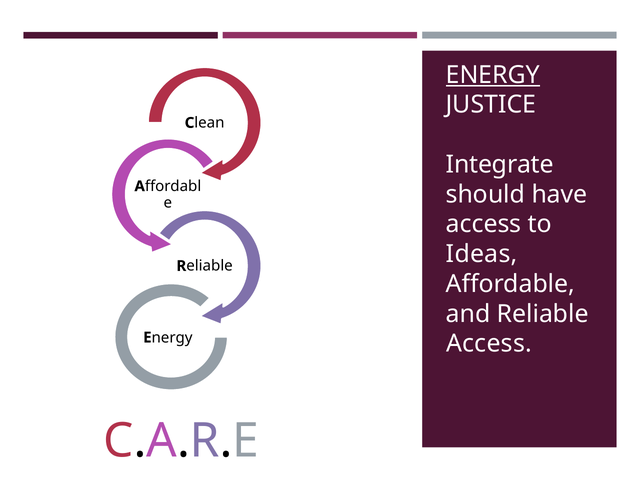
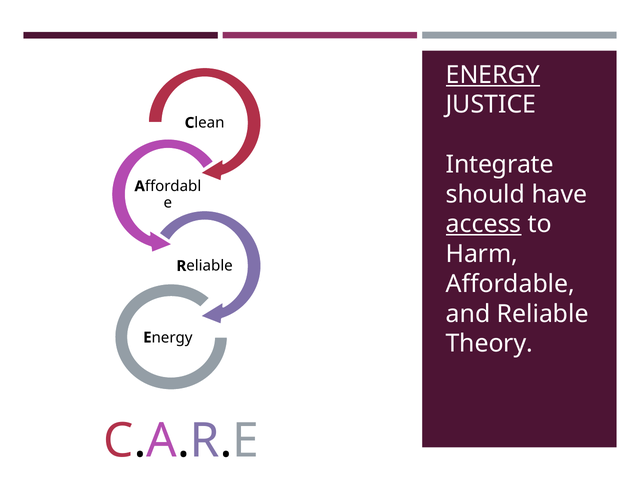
access at (484, 224) underline: none -> present
Ideas: Ideas -> Harm
Access at (489, 344): Access -> Theory
